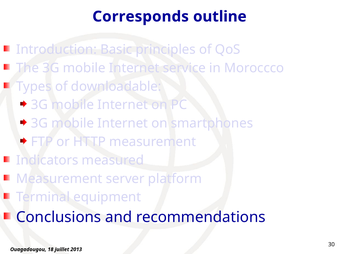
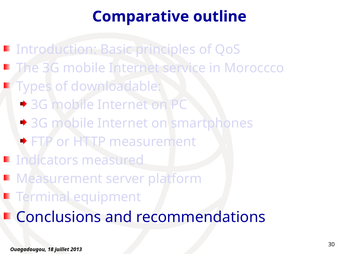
Corresponds: Corresponds -> Comparative
